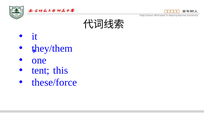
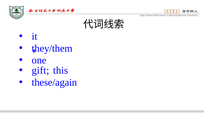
tent: tent -> gift
these/force: these/force -> these/again
